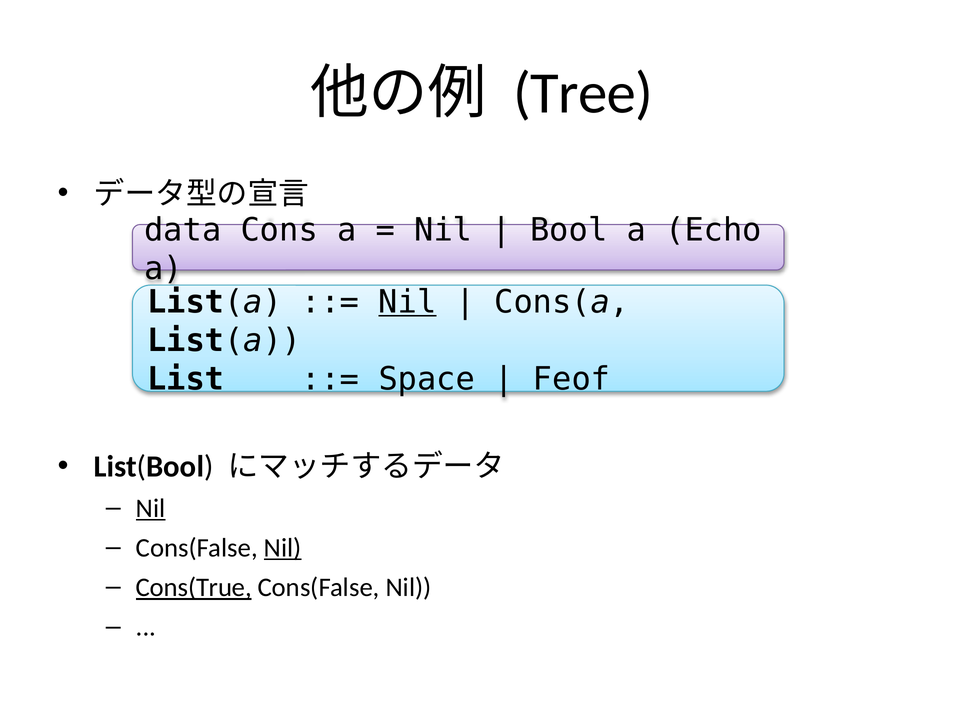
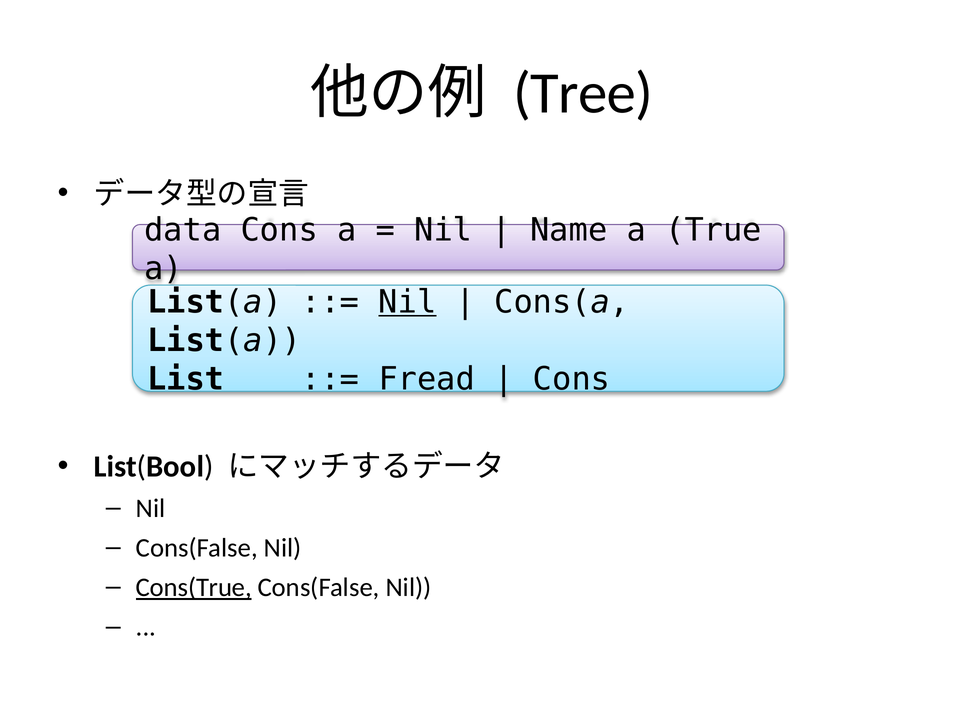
Bool: Bool -> Name
Echo: Echo -> True
Space: Space -> Fread
Feof at (572, 379): Feof -> Cons
Nil at (151, 508) underline: present -> none
Nil at (283, 547) underline: present -> none
